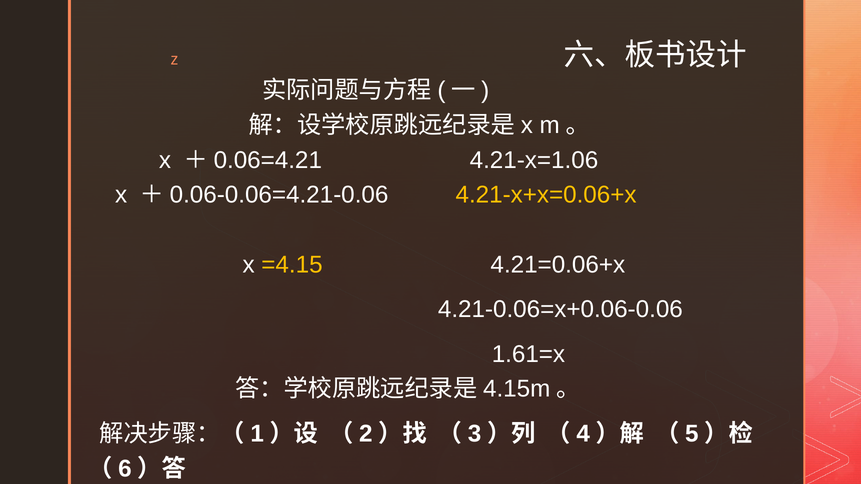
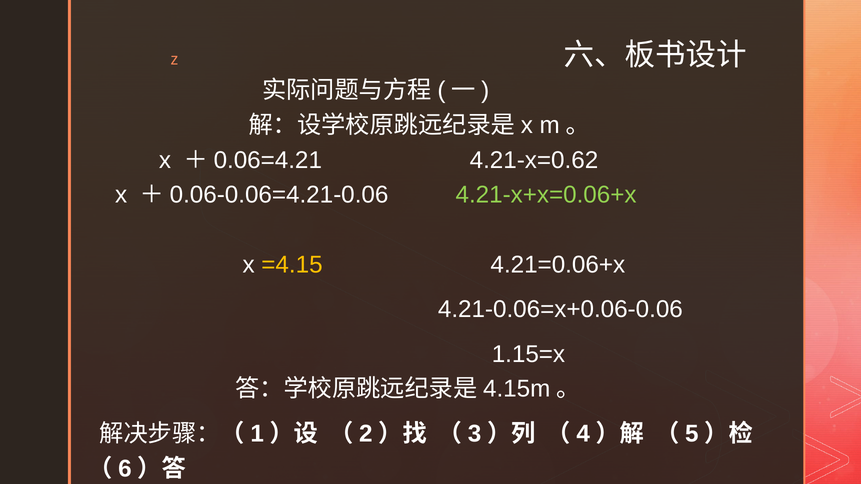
4.21-x=1.06: 4.21-x=1.06 -> 4.21-x=0.62
4.21-x+x=0.06+x colour: yellow -> light green
1.61=x: 1.61=x -> 1.15=x
